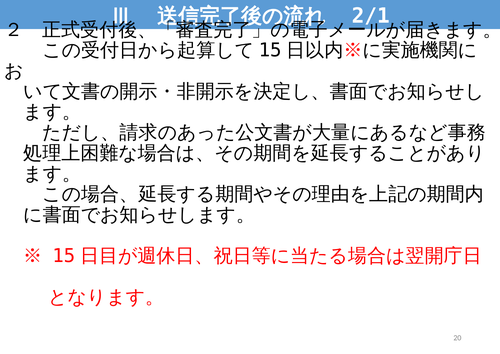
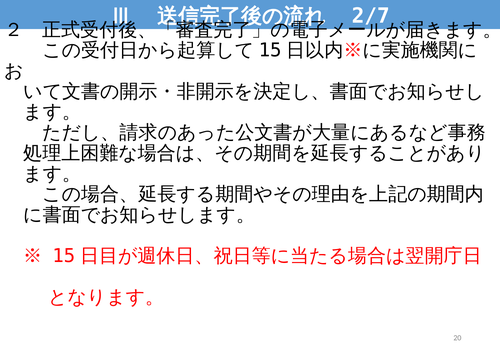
2/1: 2/1 -> 2/7
